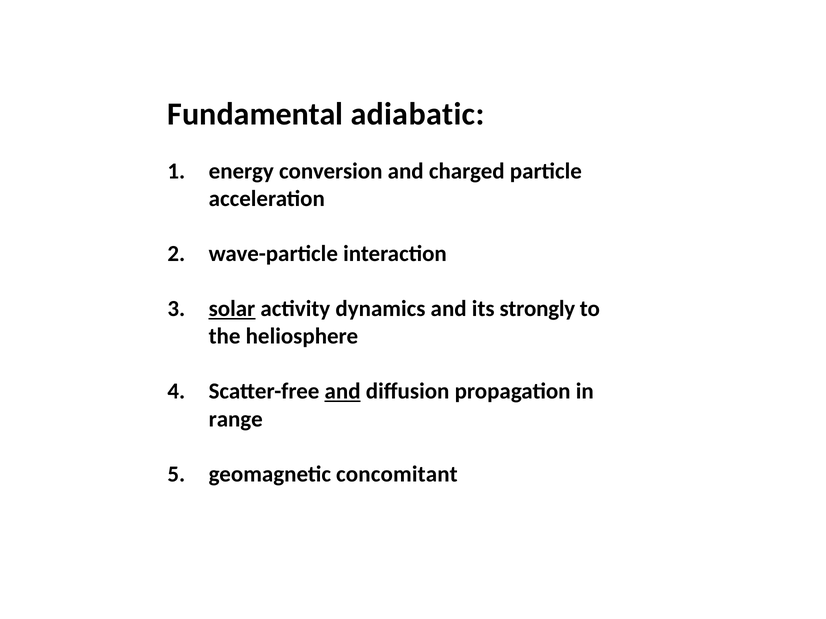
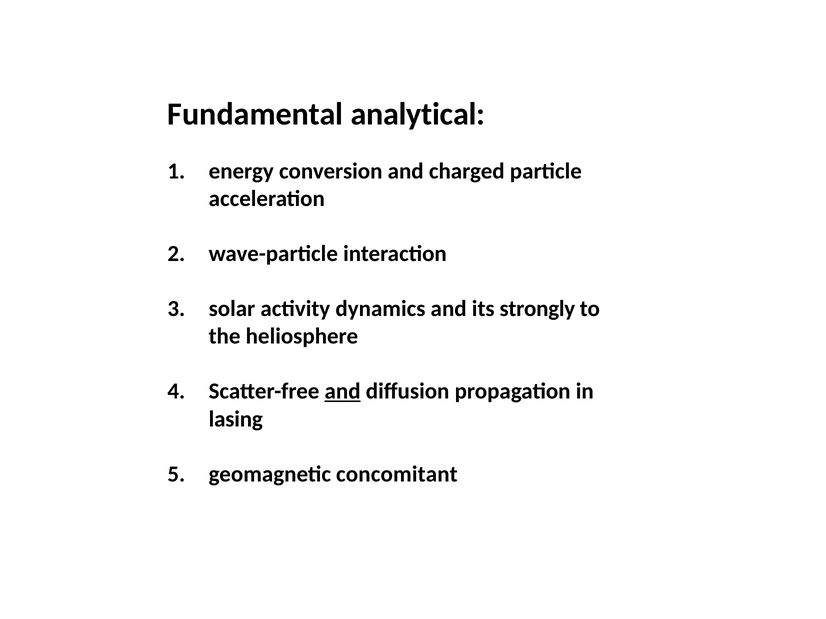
adiabatic: adiabatic -> analytical
solar underline: present -> none
range: range -> lasing
